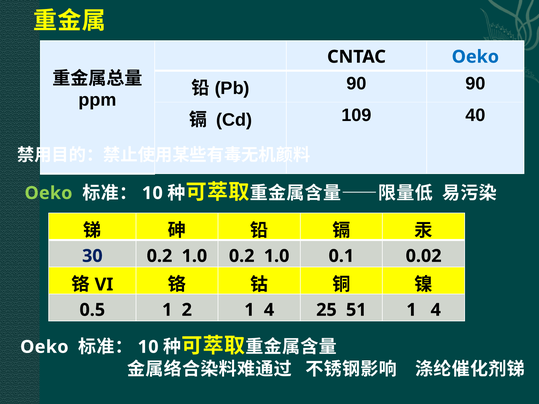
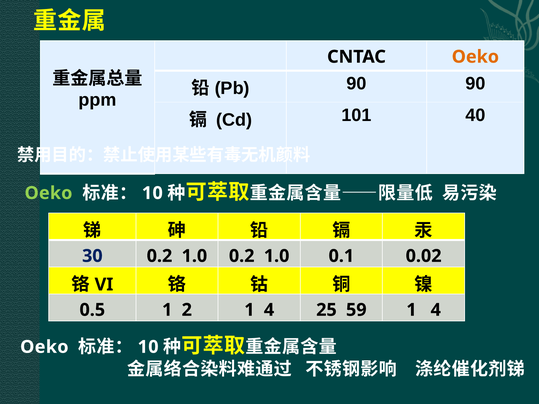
Oeko at (475, 57) colour: blue -> orange
109: 109 -> 101
51: 51 -> 59
